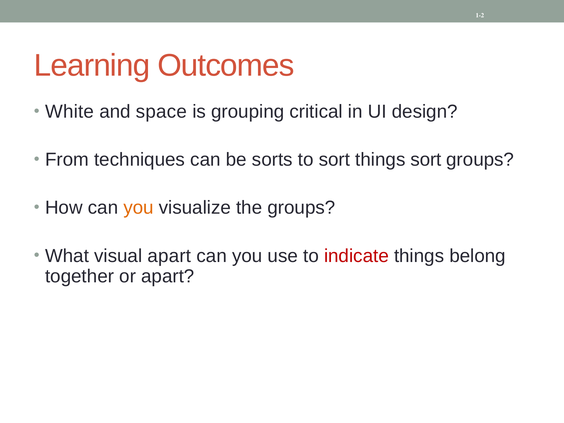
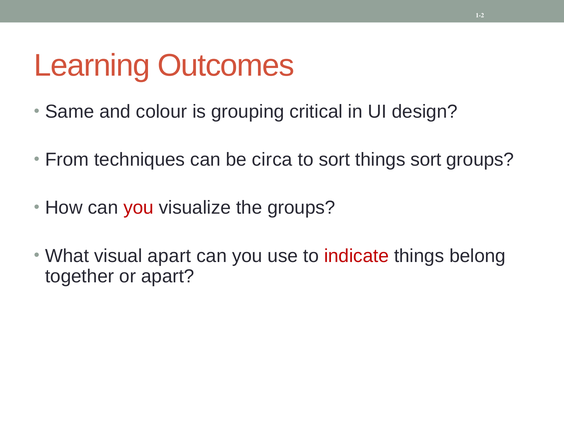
White: White -> Same
space: space -> colour
sorts: sorts -> circa
you at (139, 208) colour: orange -> red
